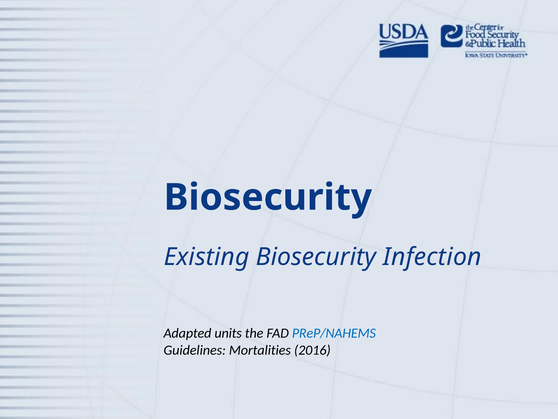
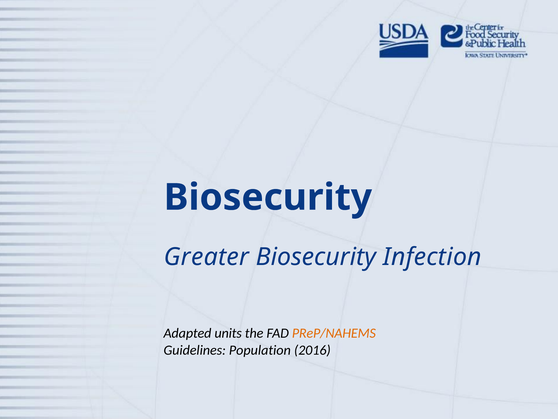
Existing: Existing -> Greater
PReP/NAHEMS colour: blue -> orange
Mortalities: Mortalities -> Population
